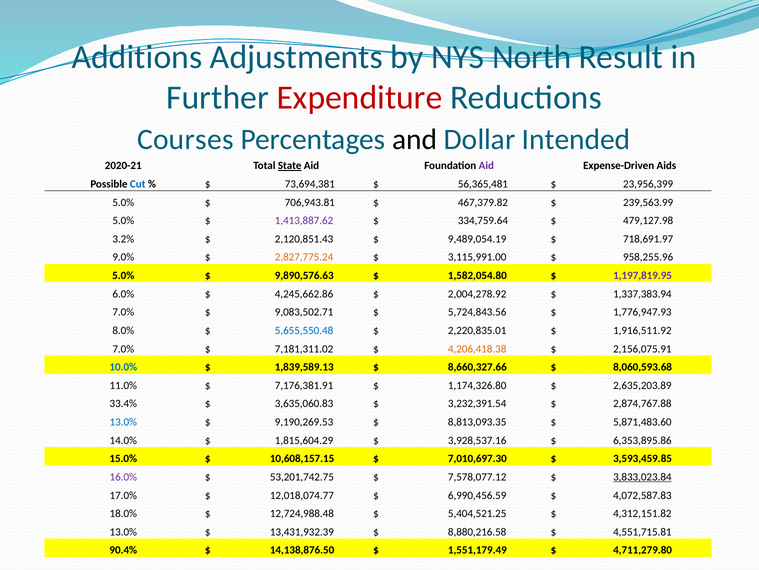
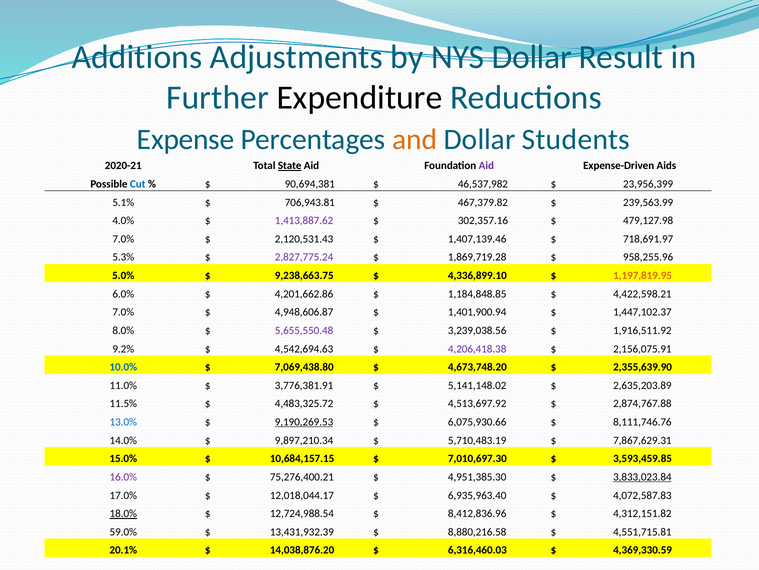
NYS North: North -> Dollar
Expenditure colour: red -> black
Courses: Courses -> Expense
and colour: black -> orange
Intended: Intended -> Students
73,694,381: 73,694,381 -> 90,694,381
56,365,481: 56,365,481 -> 46,537,982
5.0% at (123, 202): 5.0% -> 5.1%
5.0% at (123, 220): 5.0% -> 4.0%
334,759.64: 334,759.64 -> 302,357.16
3.2% at (123, 239): 3.2% -> 7.0%
2,120,851.43: 2,120,851.43 -> 2,120,531.43
9,489,054.19: 9,489,054.19 -> 1,407,139.46
9.0%: 9.0% -> 5.3%
2,827,775.24 colour: orange -> purple
3,115,991.00: 3,115,991.00 -> 1,869,719.28
9,890,576.63: 9,890,576.63 -> 9,238,663.75
1,582,054.80: 1,582,054.80 -> 4,336,899.10
1,197,819.95 colour: purple -> orange
4,245,662.86: 4,245,662.86 -> 4,201,662.86
2,004,278.92: 2,004,278.92 -> 1,184,848.85
1,337,383.94: 1,337,383.94 -> 4,422,598.21
9,083,502.71: 9,083,502.71 -> 4,948,606.87
5,724,843.56: 5,724,843.56 -> 1,401,900.94
1,776,947.93: 1,776,947.93 -> 1,447,102.37
5,655,550.48 colour: blue -> purple
2,220,835.01: 2,220,835.01 -> 3,239,038.56
7.0% at (123, 348): 7.0% -> 9.2%
7,181,311.02: 7,181,311.02 -> 4,542,694.63
4,206,418.38 colour: orange -> purple
1,839,589.13: 1,839,589.13 -> 7,069,438.80
8,660,327.66: 8,660,327.66 -> 4,673,748.20
8,060,593.68: 8,060,593.68 -> 2,355,639.90
7,176,381.91: 7,176,381.91 -> 3,776,381.91
1,174,326.80: 1,174,326.80 -> 5,141,148.02
33.4%: 33.4% -> 11.5%
3,635,060.83: 3,635,060.83 -> 4,483,325.72
3,232,391.54: 3,232,391.54 -> 4,513,697.92
9,190,269.53 underline: none -> present
8,813,093.35: 8,813,093.35 -> 6,075,930.66
5,871,483.60: 5,871,483.60 -> 8,111,746.76
1,815,604.29: 1,815,604.29 -> 9,897,210.34
3,928,537.16: 3,928,537.16 -> 5,710,483.19
6,353,895.86: 6,353,895.86 -> 7,867,629.31
10,608,157.15: 10,608,157.15 -> 10,684,157.15
53,201,742.75: 53,201,742.75 -> 75,276,400.21
7,578,077.12: 7,578,077.12 -> 4,951,385.30
12,018,074.77: 12,018,074.77 -> 12,018,044.17
6,990,456.59: 6,990,456.59 -> 6,935,963.40
18.0% underline: none -> present
12,724,988.48: 12,724,988.48 -> 12,724,988.54
5,404,521.25: 5,404,521.25 -> 8,412,836.96
13.0% at (123, 531): 13.0% -> 59.0%
90.4%: 90.4% -> 20.1%
14,138,876.50: 14,138,876.50 -> 14,038,876.20
1,551,179.49: 1,551,179.49 -> 6,316,460.03
4,711,279.80: 4,711,279.80 -> 4,369,330.59
